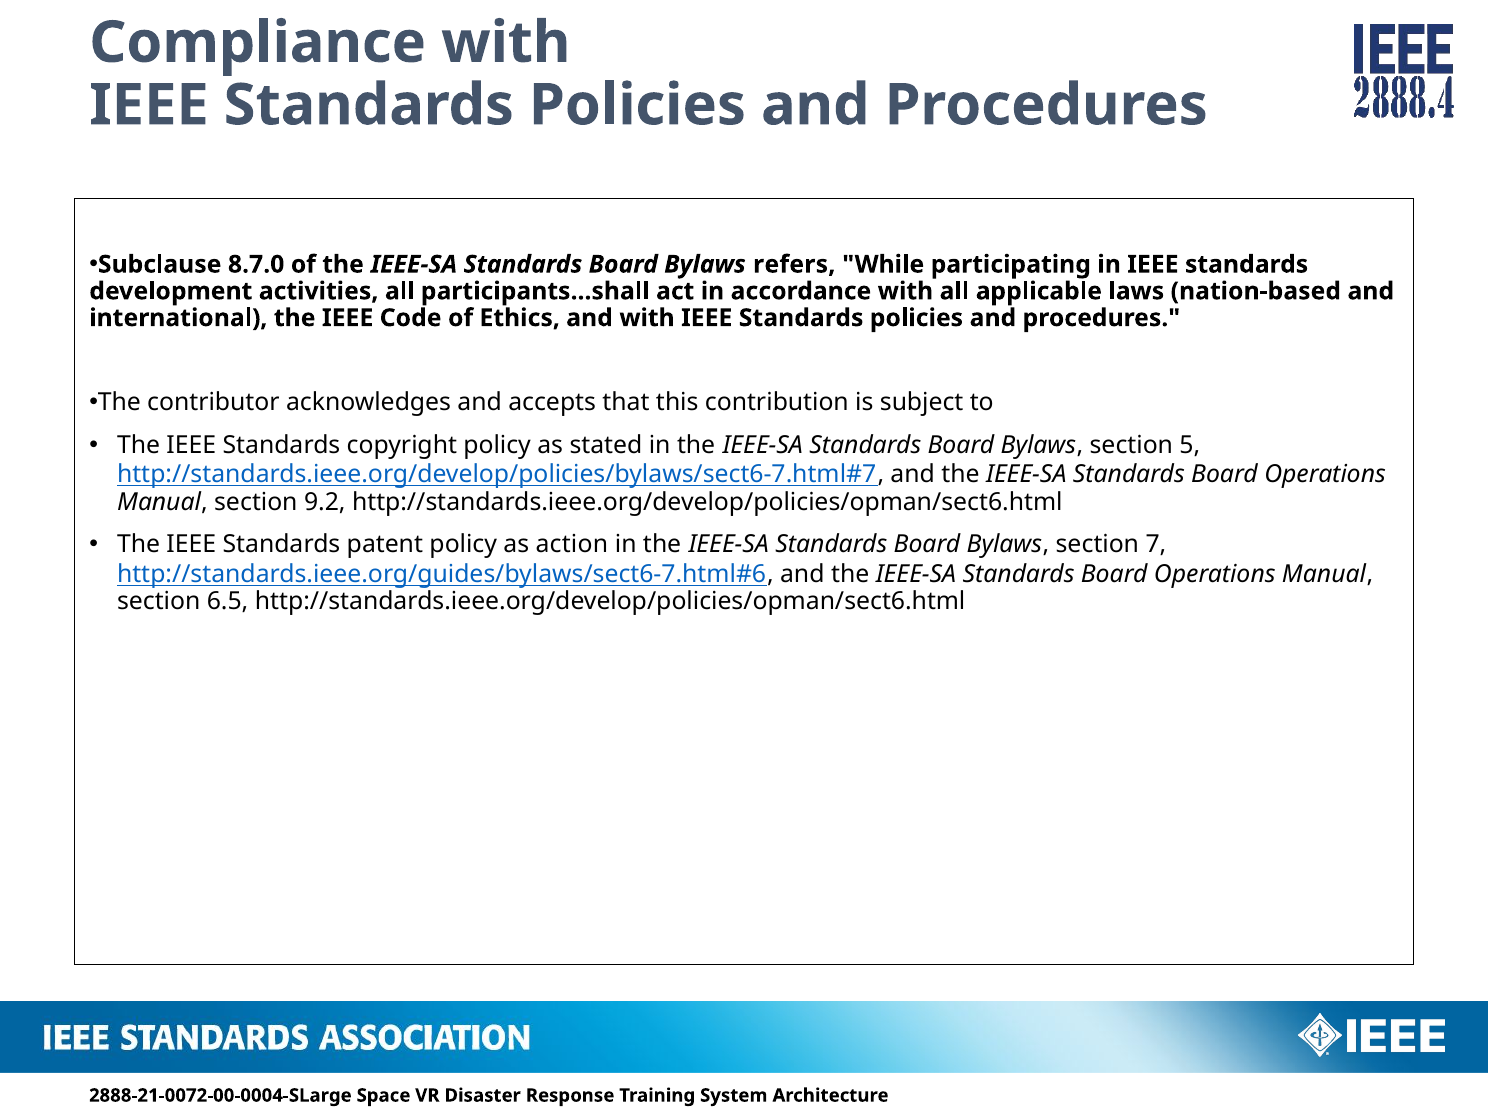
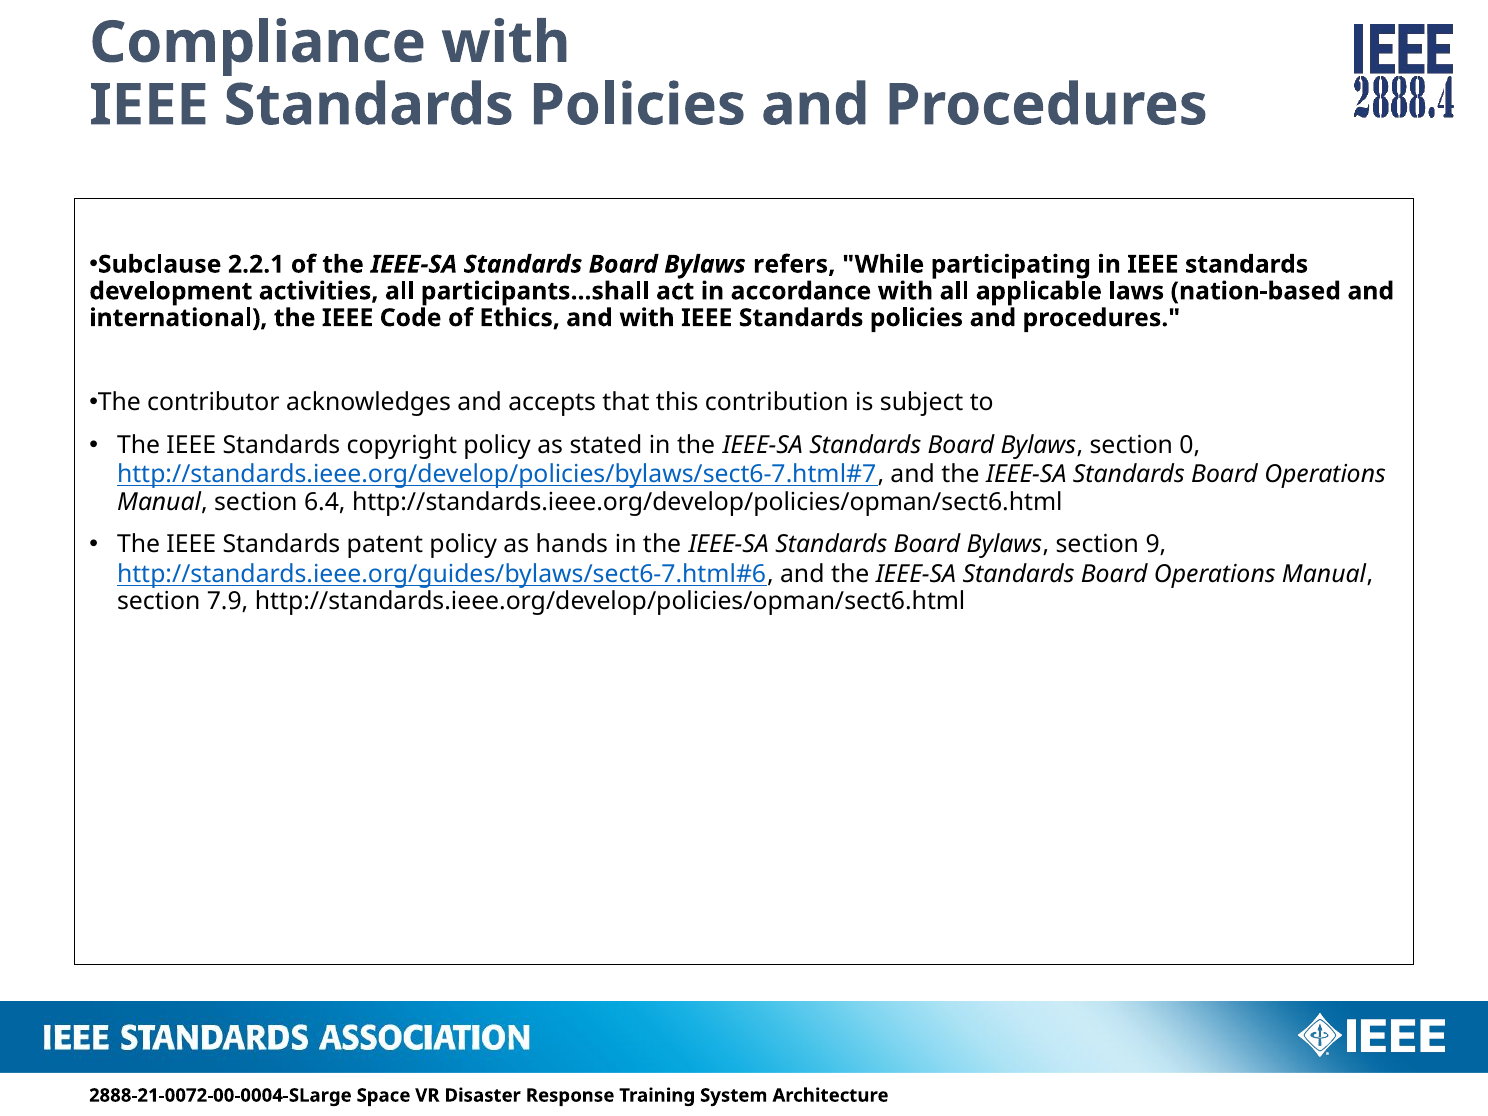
8.7.0: 8.7.0 -> 2.2.1
5: 5 -> 0
9.2: 9.2 -> 6.4
action: action -> hands
7: 7 -> 9
6.5: 6.5 -> 7.9
